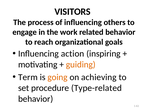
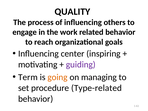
VISITORS: VISITORS -> QUALITY
action: action -> center
guiding colour: orange -> purple
achieving: achieving -> managing
